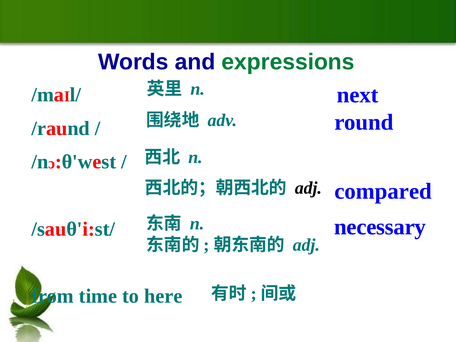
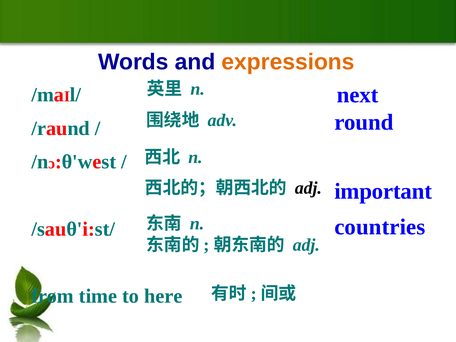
expressions colour: green -> orange
compared: compared -> important
necessary: necessary -> countries
